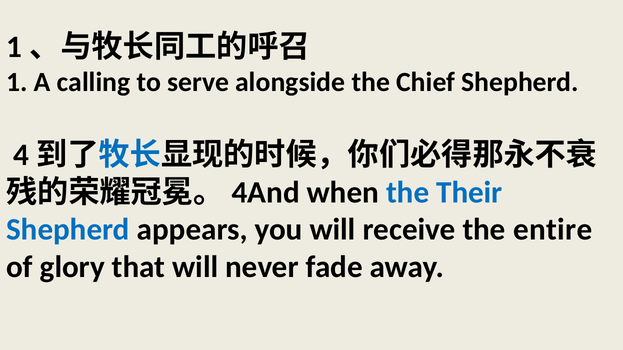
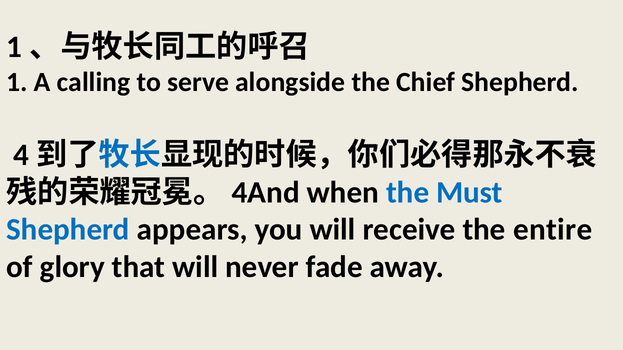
Their: Their -> Must
